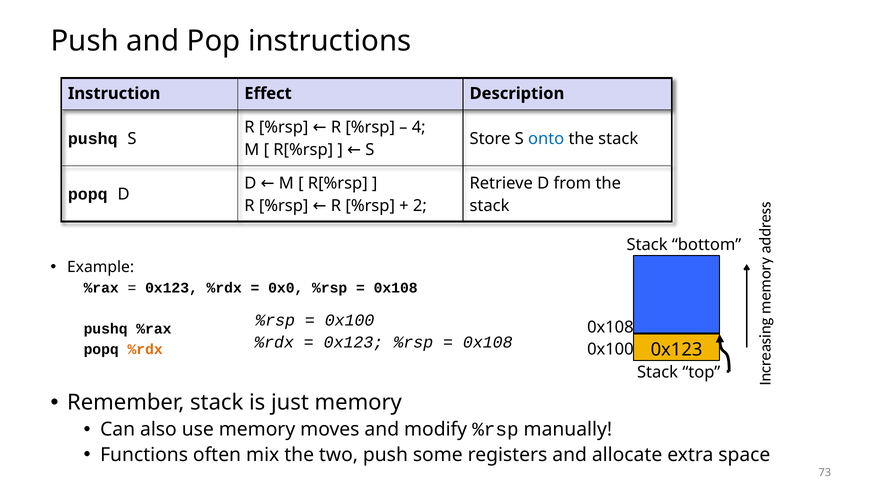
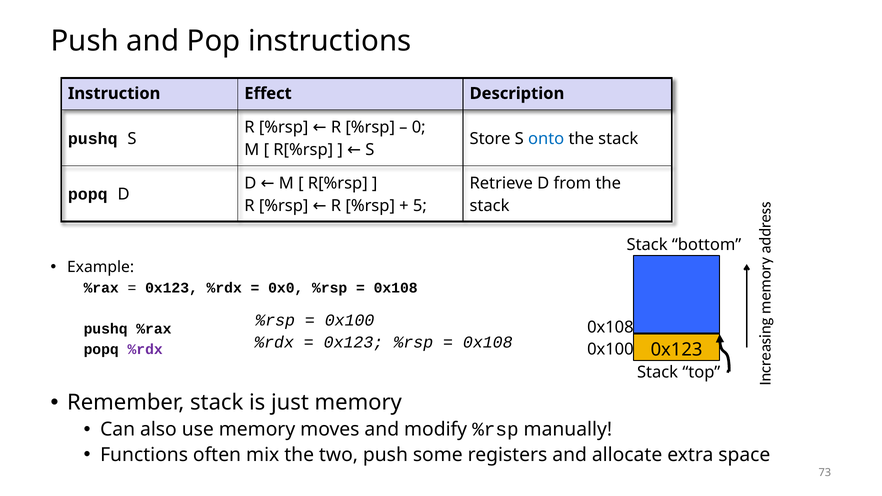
4: 4 -> 0
2: 2 -> 5
%rdx at (145, 350) colour: orange -> purple
